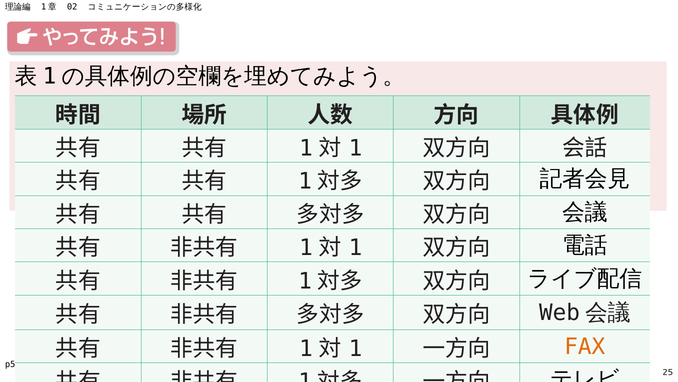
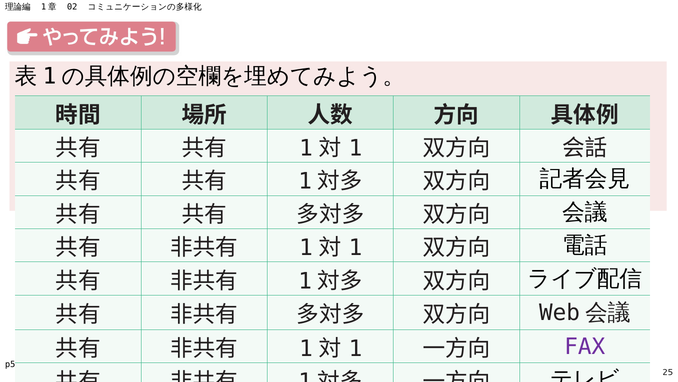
FAX colour: orange -> purple
